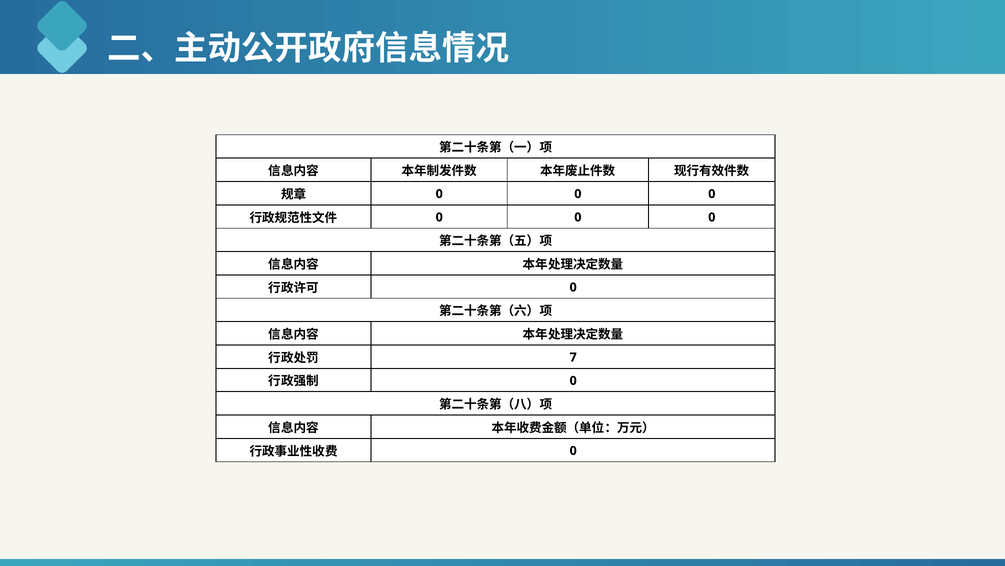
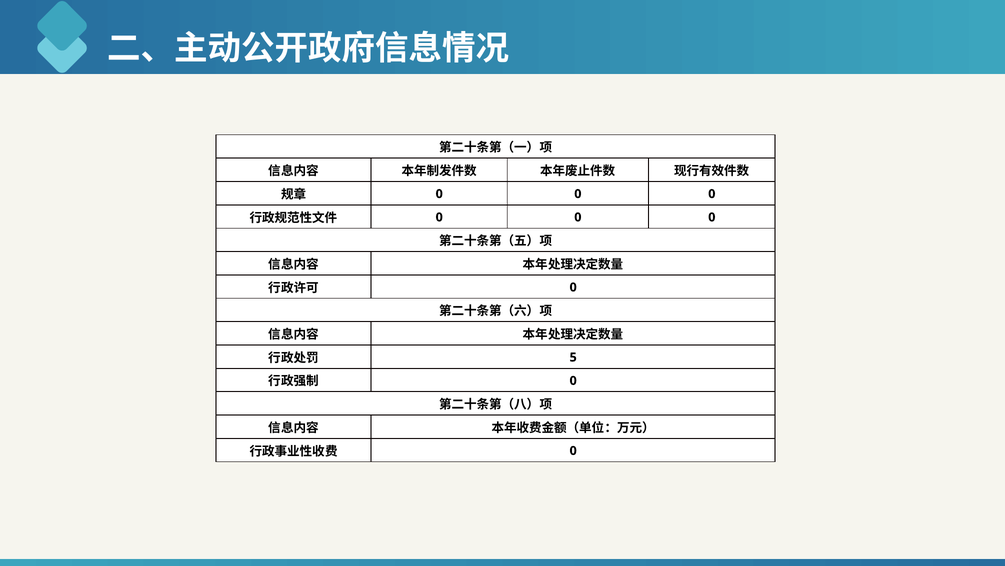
7: 7 -> 5
